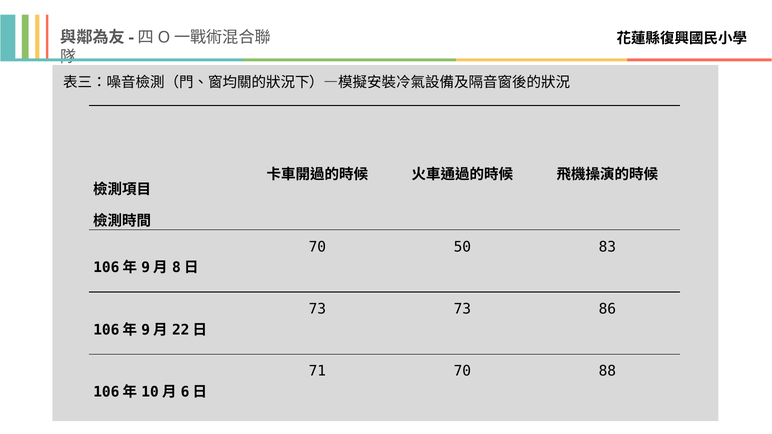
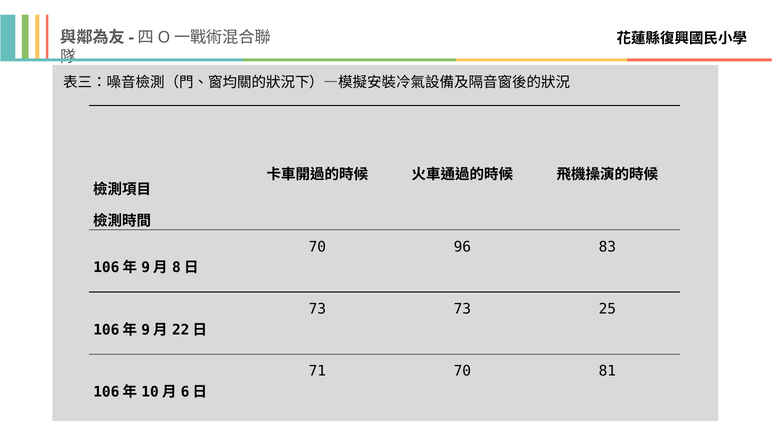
50: 50 -> 96
86: 86 -> 25
88: 88 -> 81
